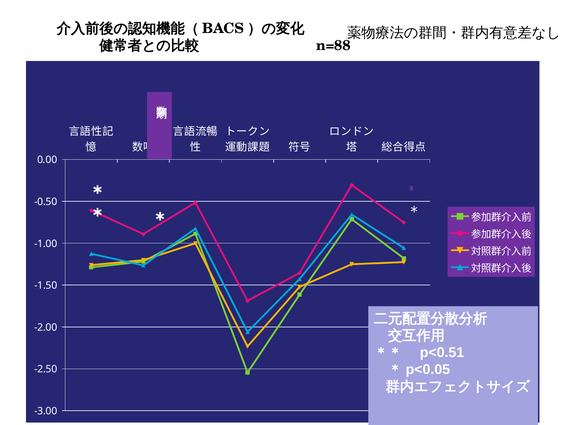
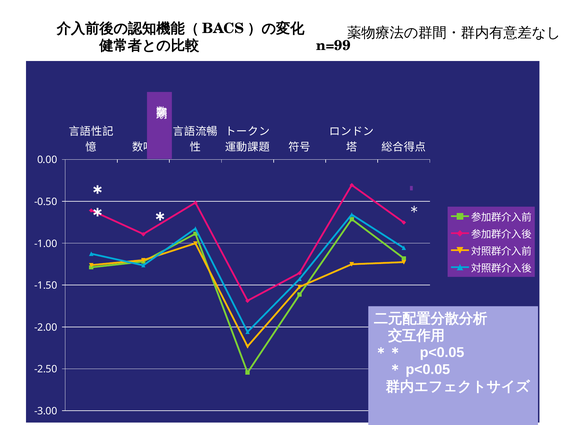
n=88: n=88 -> n=99
p<0.51: p<0.51 -> p<0.05
